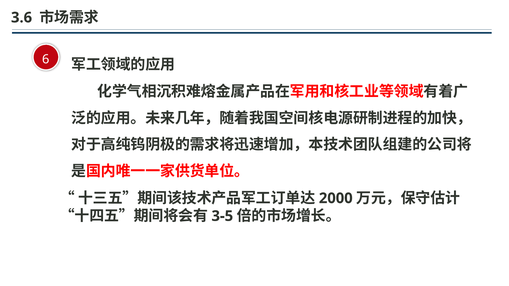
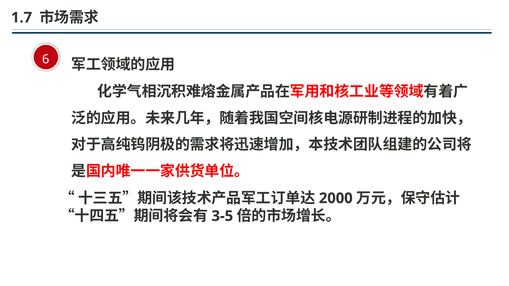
3.6: 3.6 -> 1.7
